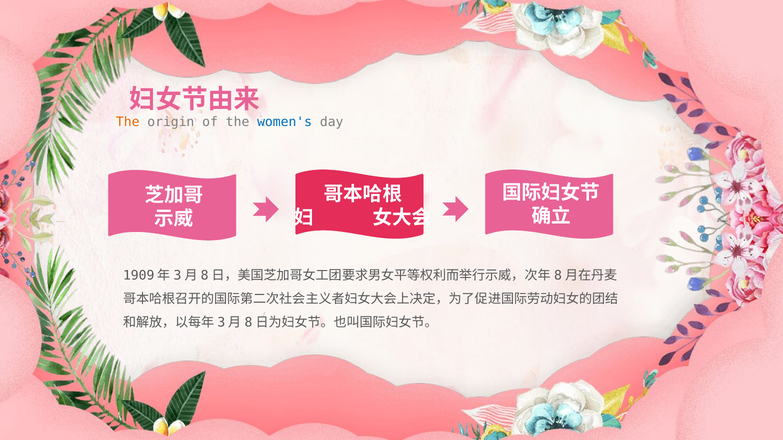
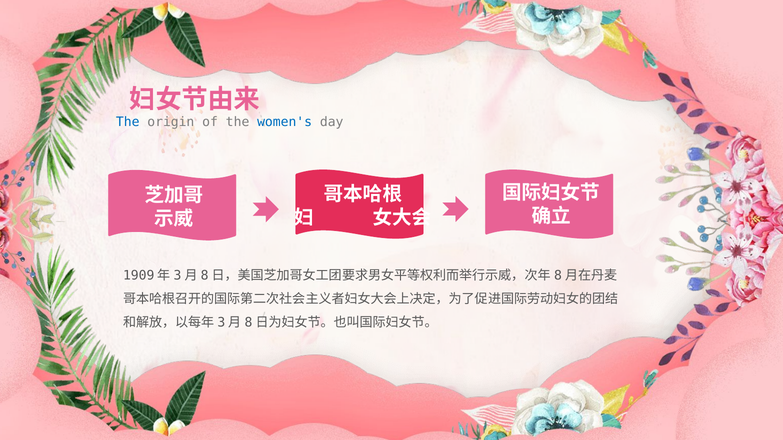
The at (128, 122) colour: orange -> blue
